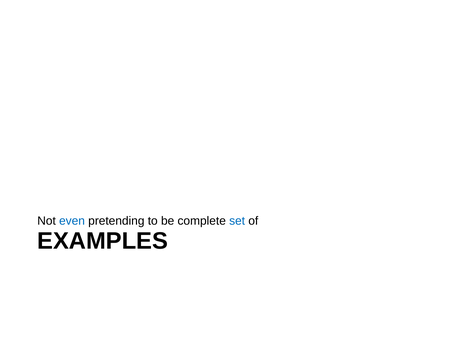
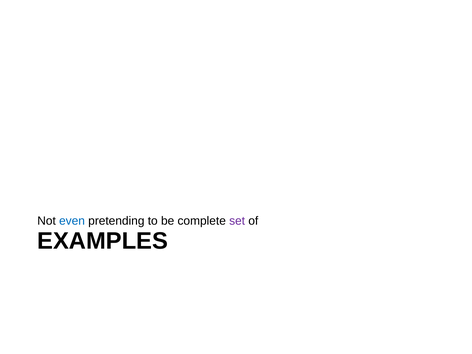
set colour: blue -> purple
